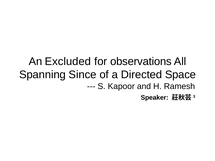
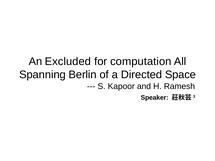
observations: observations -> computation
Since: Since -> Berlin
